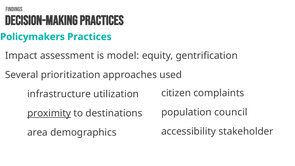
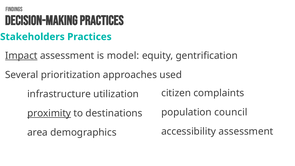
Policymakers: Policymakers -> Stakeholders
Impact underline: none -> present
accessibility stakeholder: stakeholder -> assessment
